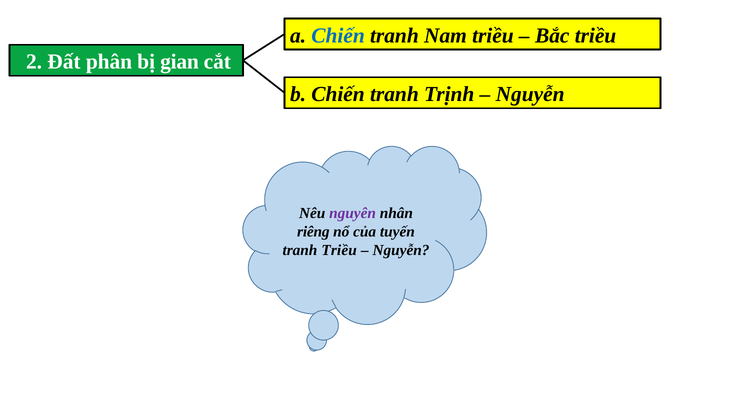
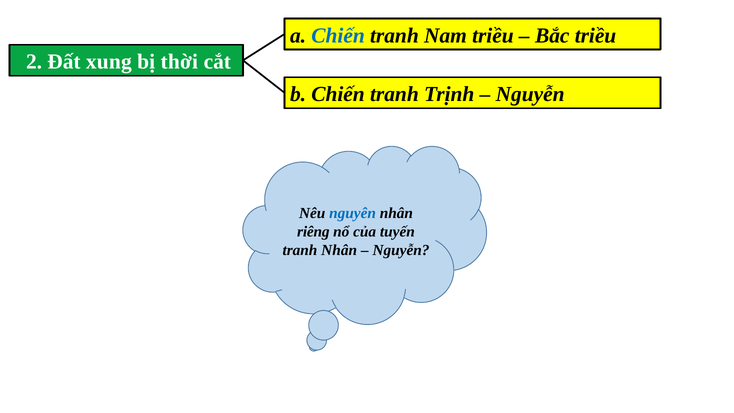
phân: phân -> xung
gian: gian -> thời
nguyên colour: purple -> blue
tranh Triều: Triều -> Nhân
